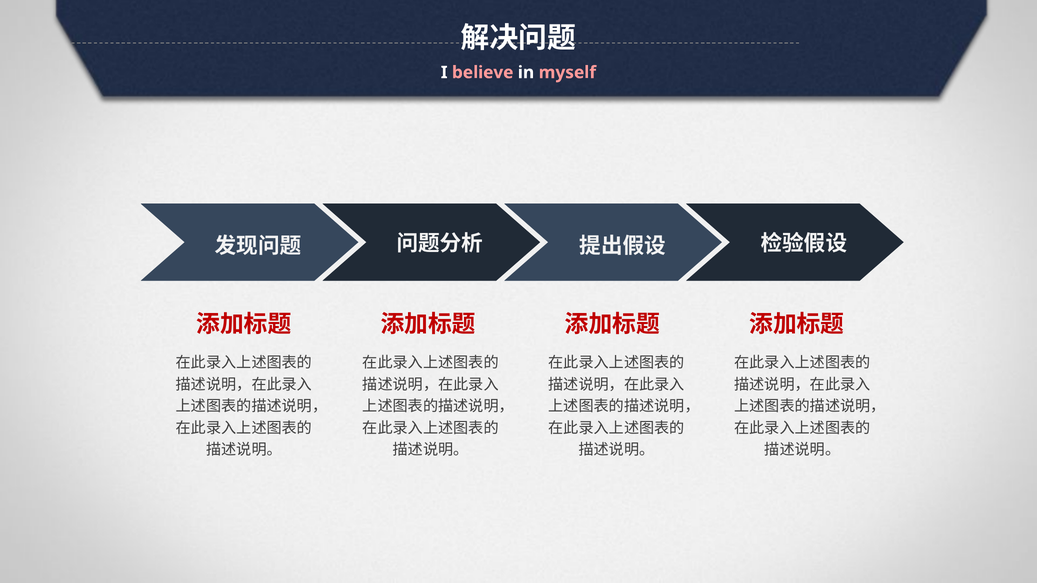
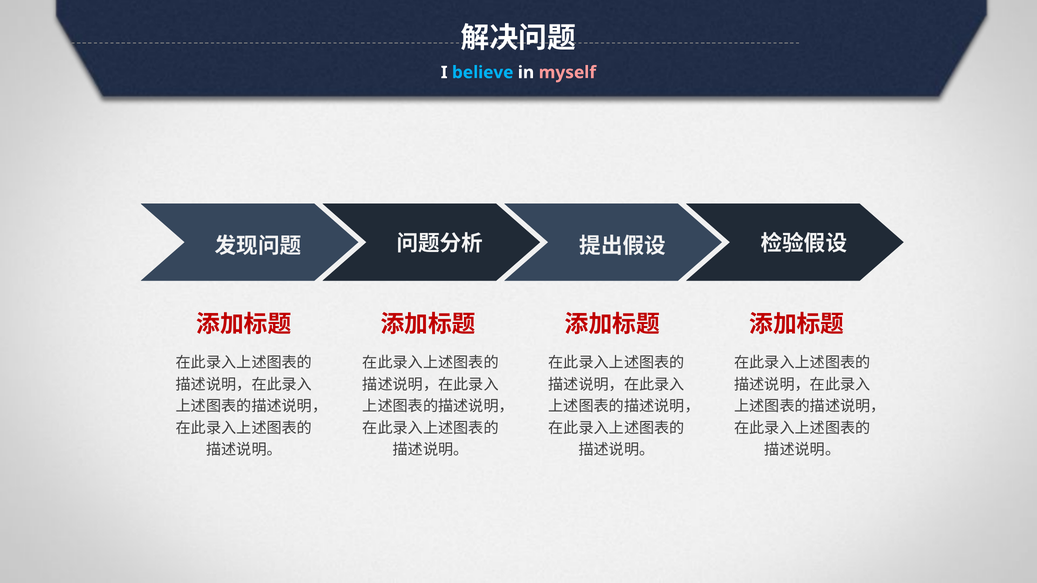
believe colour: pink -> light blue
